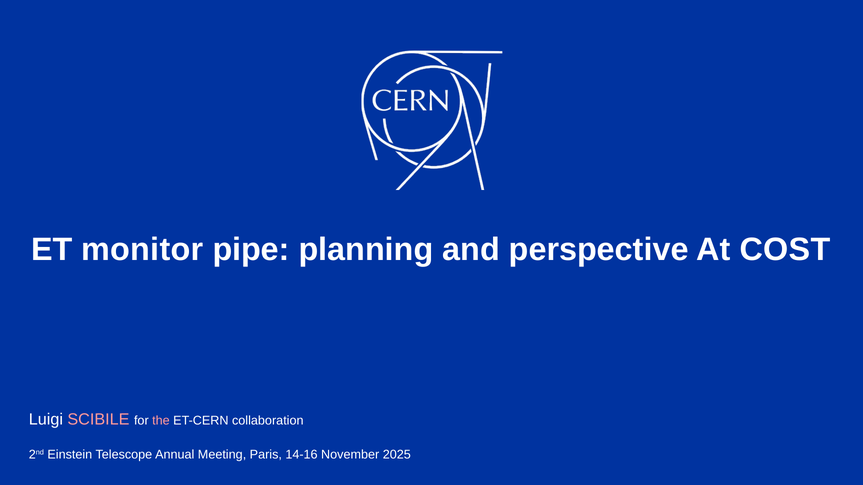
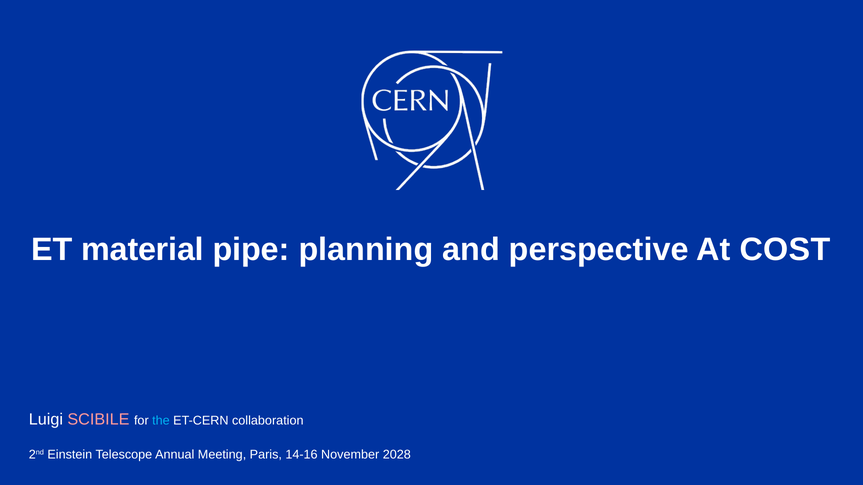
monitor: monitor -> material
the colour: pink -> light blue
2025: 2025 -> 2028
